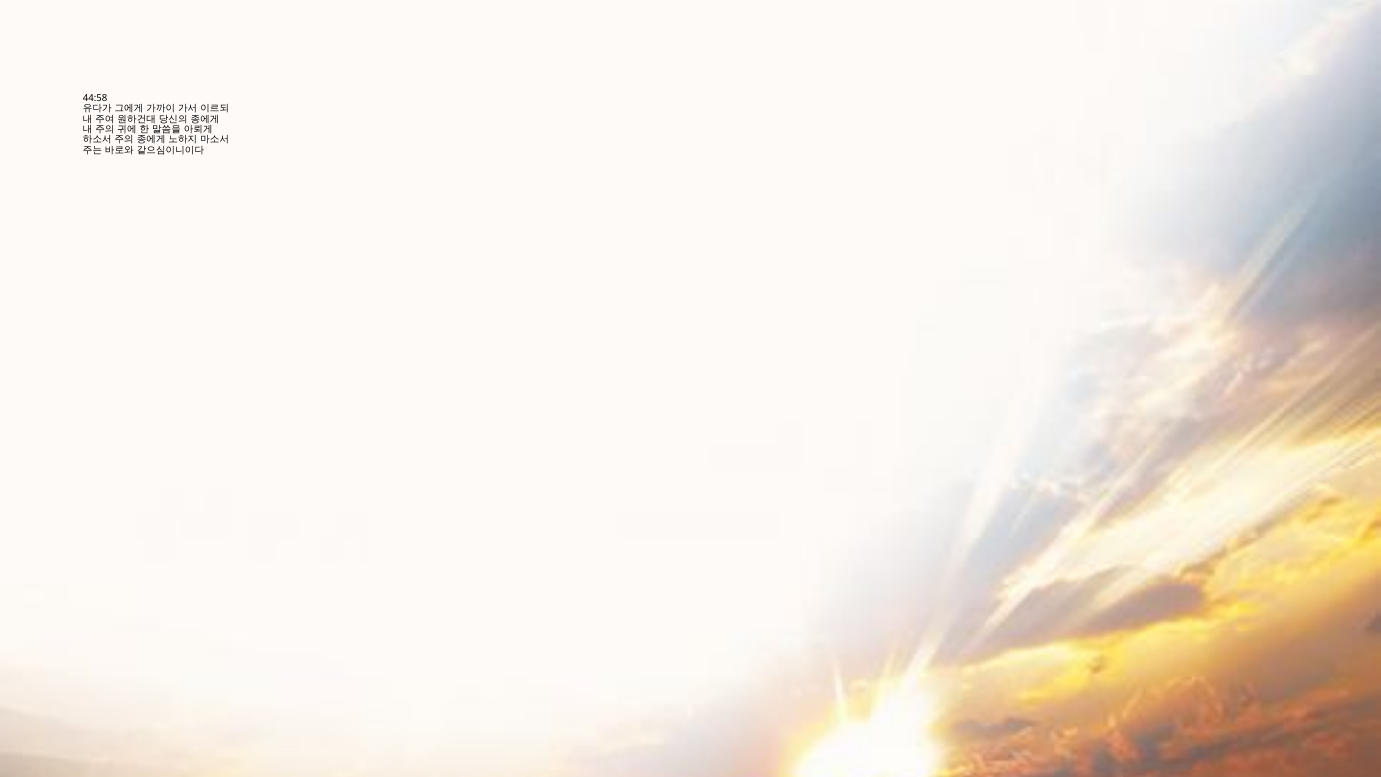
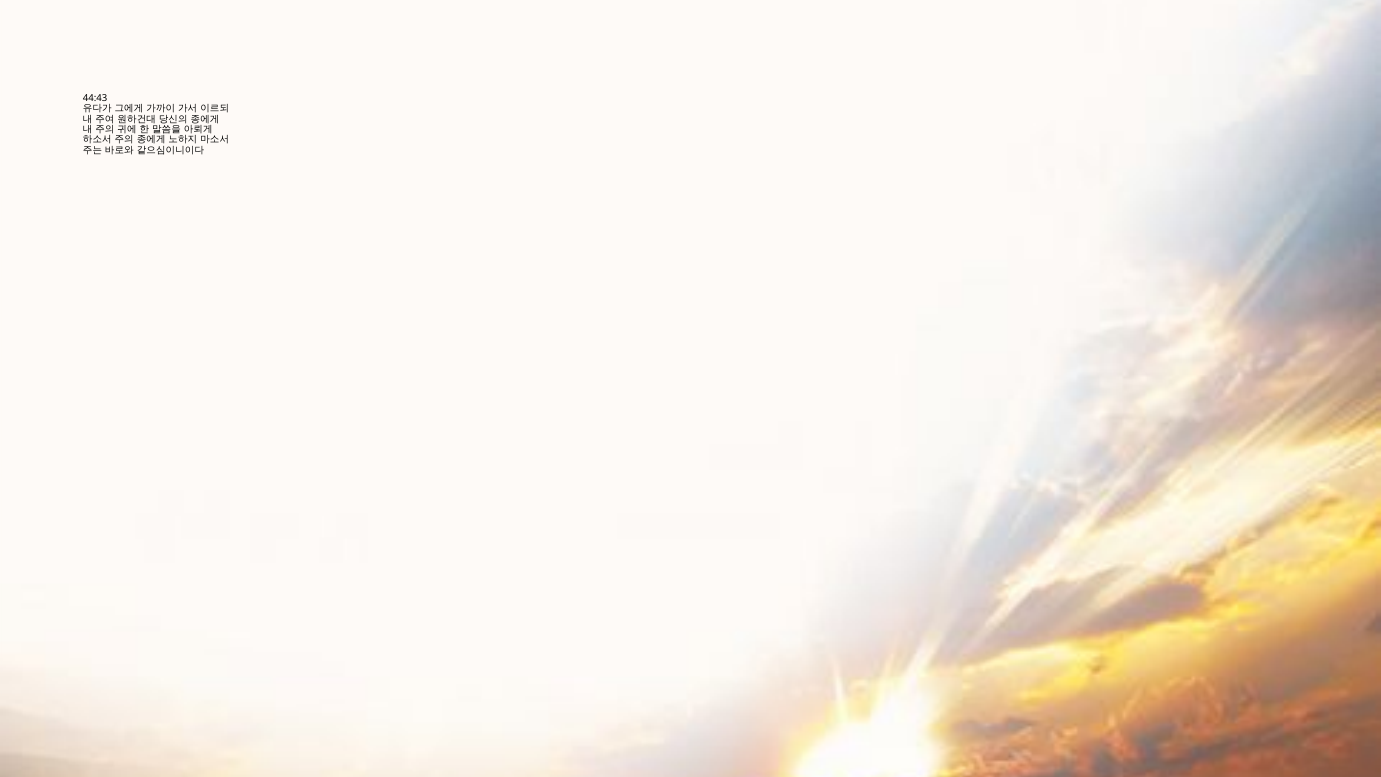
44:58: 44:58 -> 44:43
